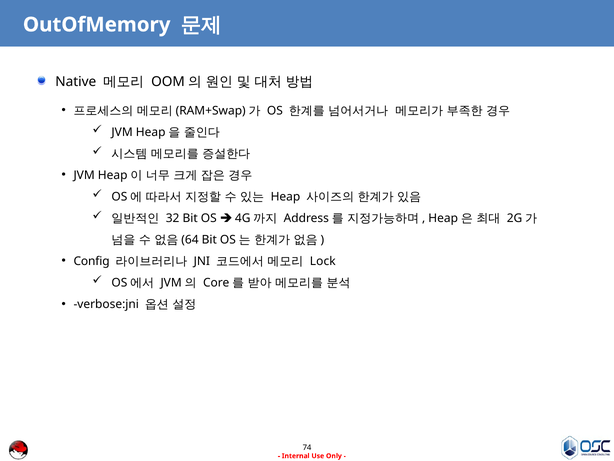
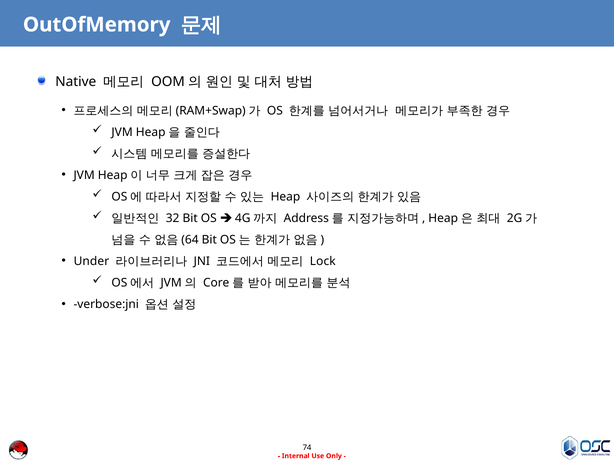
Config: Config -> Under
